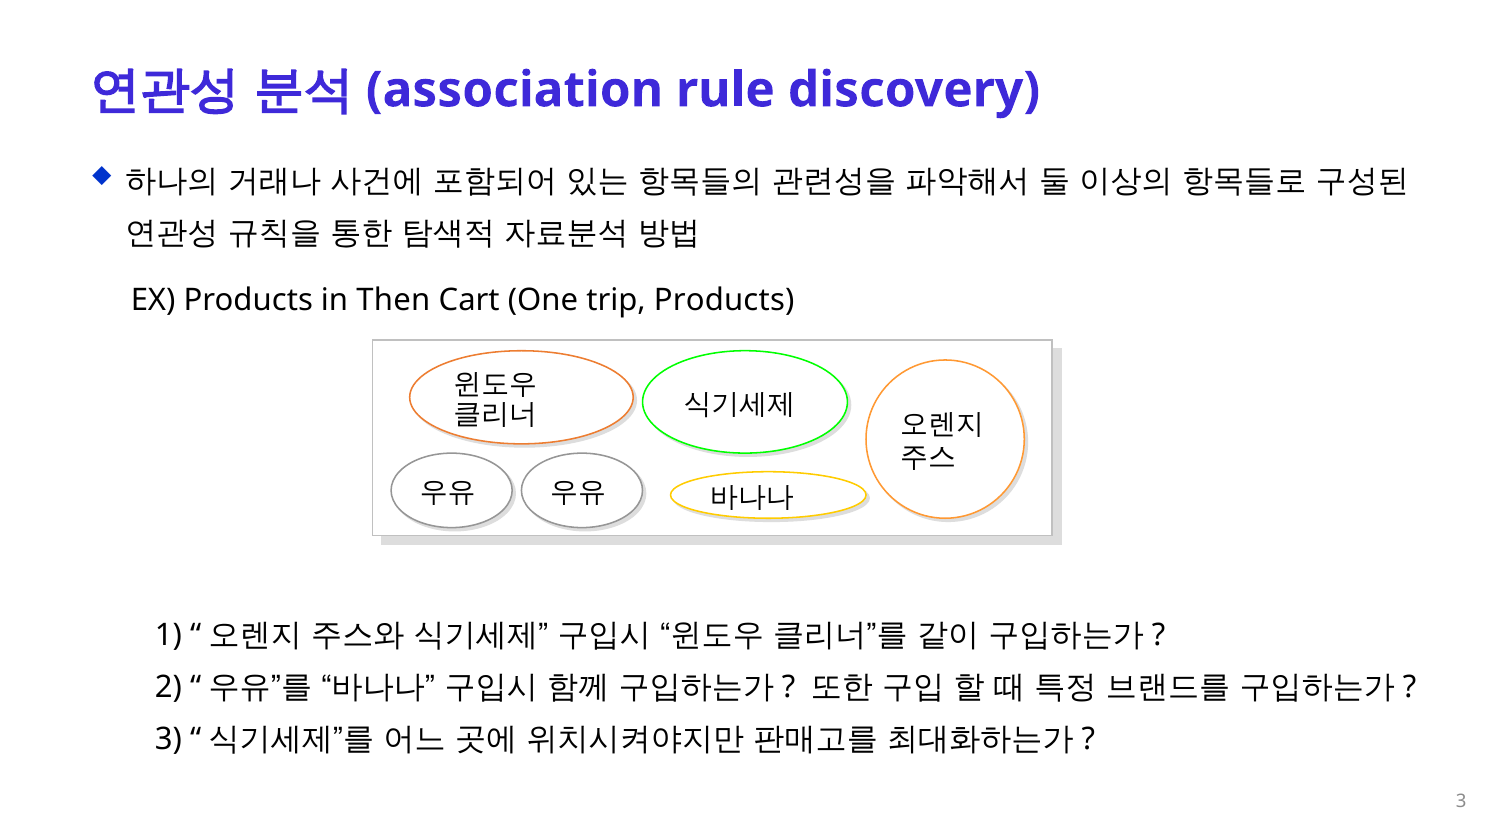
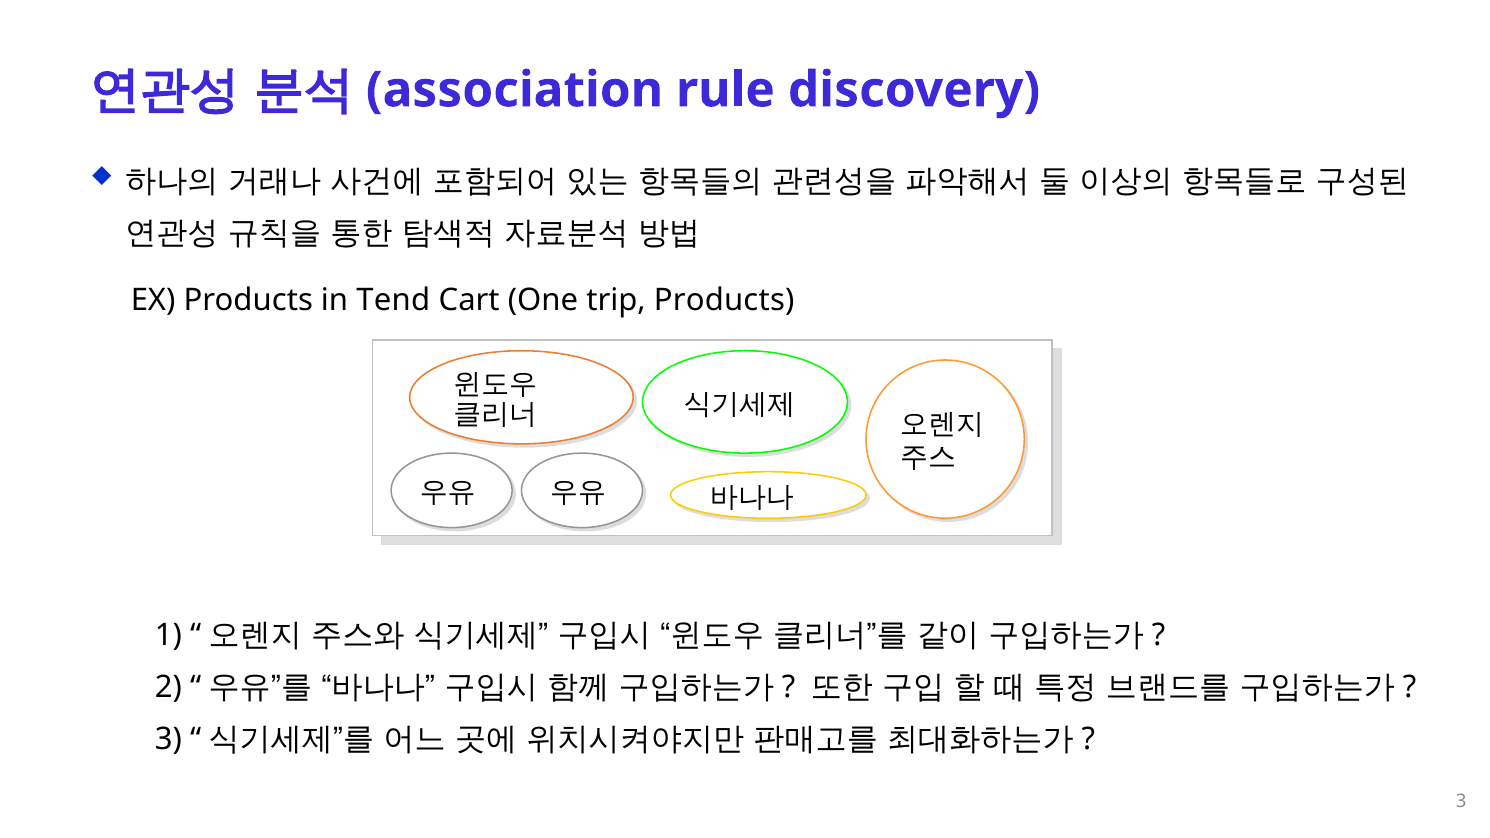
Then: Then -> Tend
